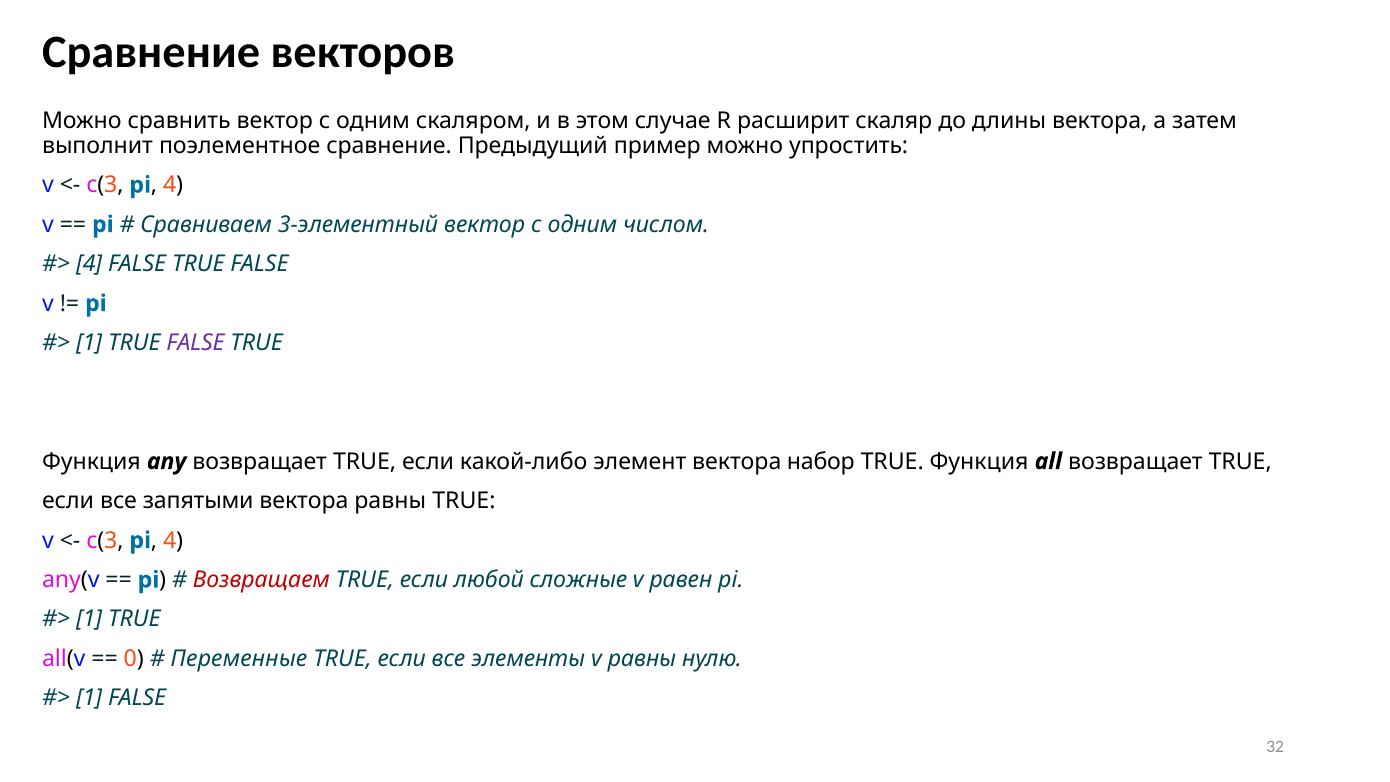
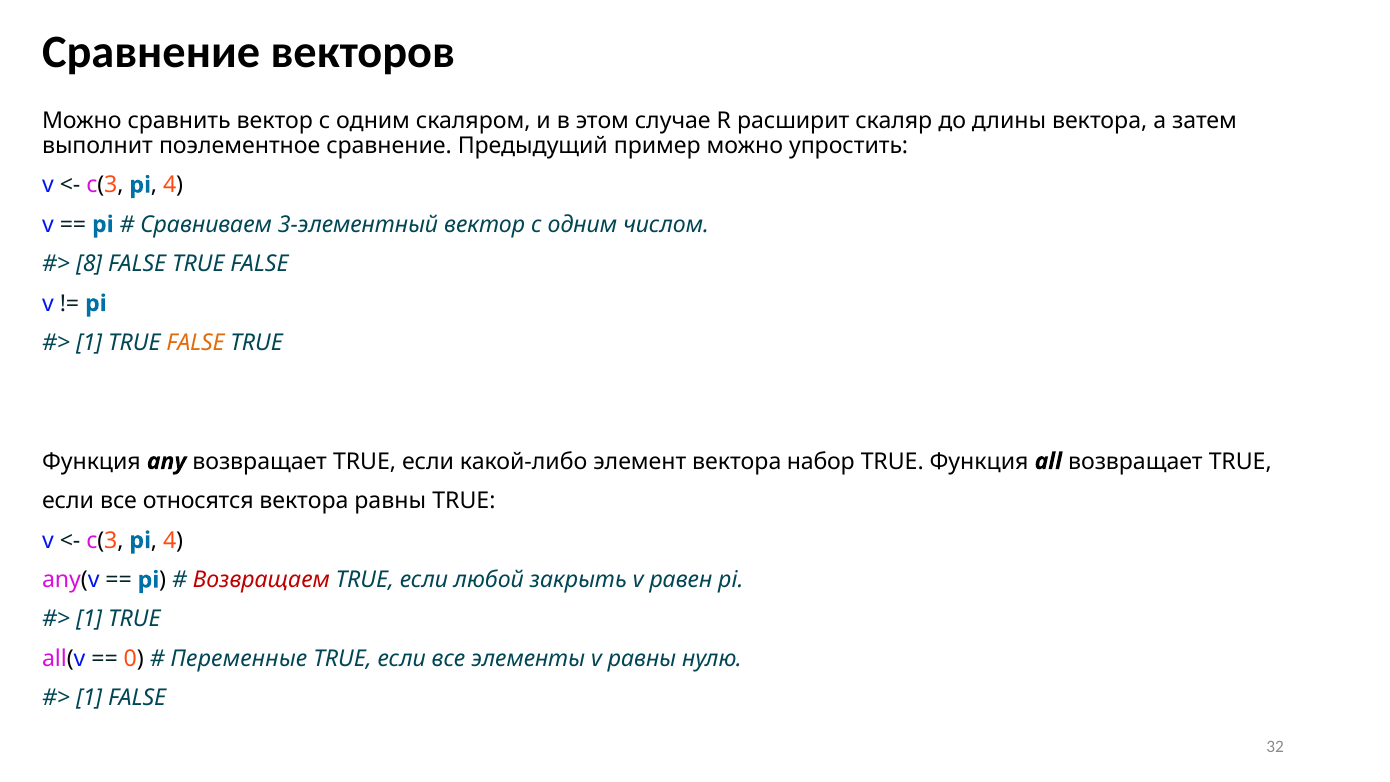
4 at (89, 264): 4 -> 8
FALSE at (195, 343) colour: purple -> orange
запятыми: запятыми -> относятся
сложные: сложные -> закрыть
